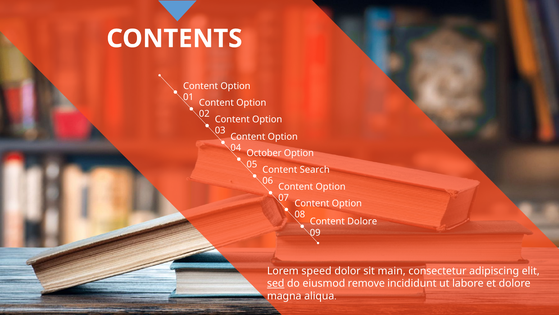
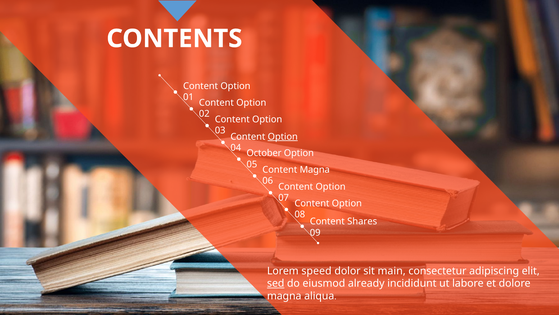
Option at (283, 136) underline: none -> present
Content Search: Search -> Magna
Content Dolore: Dolore -> Shares
remove: remove -> already
